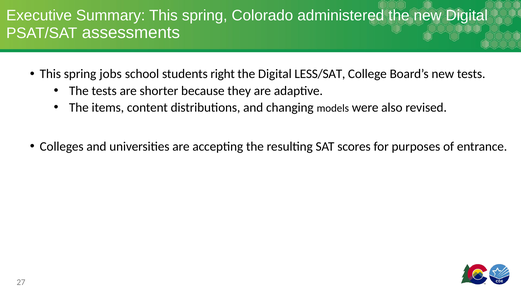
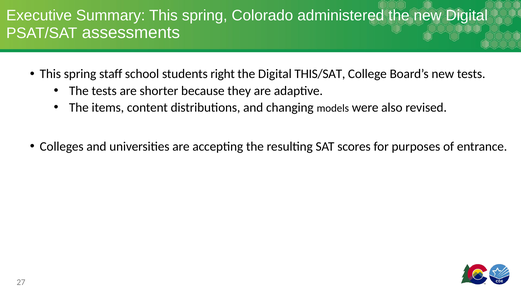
jobs: jobs -> staff
LESS/SAT: LESS/SAT -> THIS/SAT
